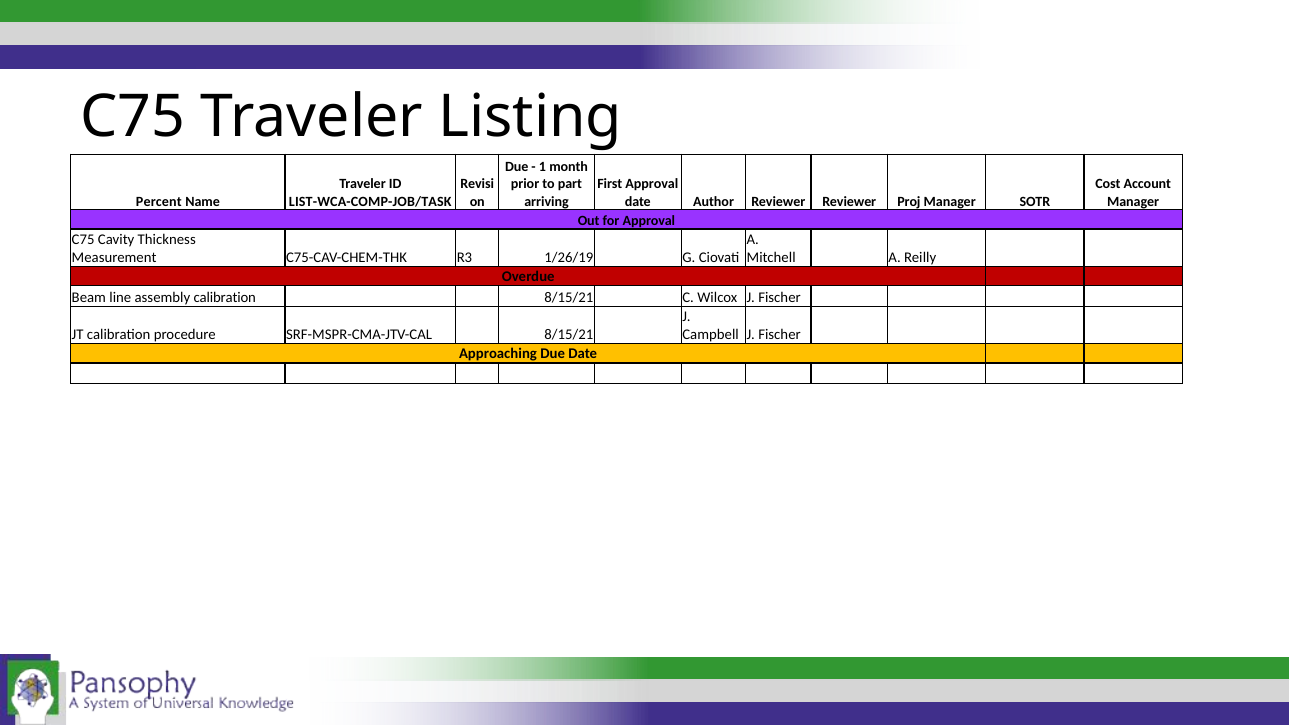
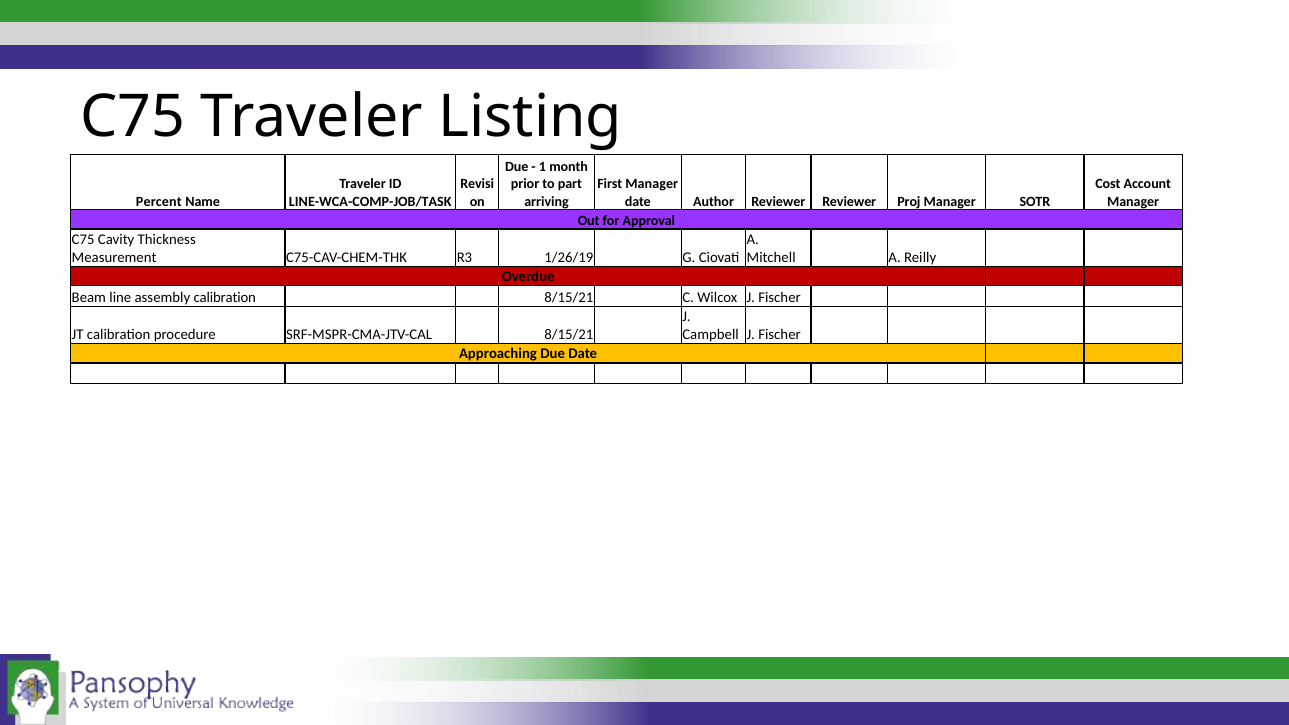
First Approval: Approval -> Manager
LIST-WCA-COMP-JOB/TASK: LIST-WCA-COMP-JOB/TASK -> LINE-WCA-COMP-JOB/TASK
